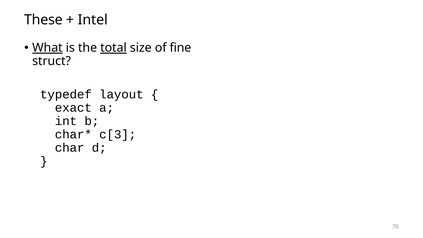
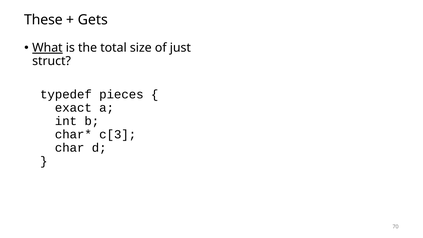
Intel: Intel -> Gets
total underline: present -> none
fine: fine -> just
layout: layout -> pieces
